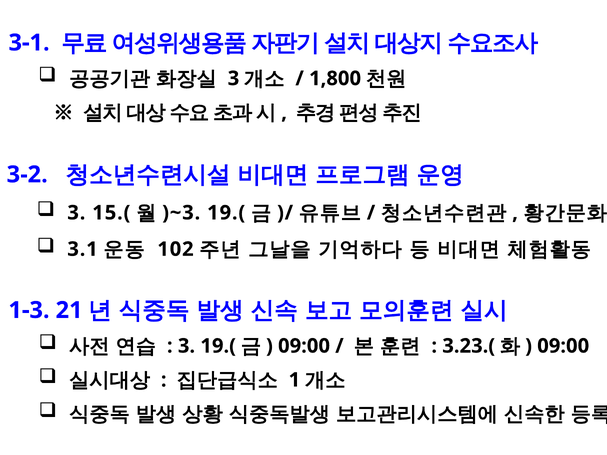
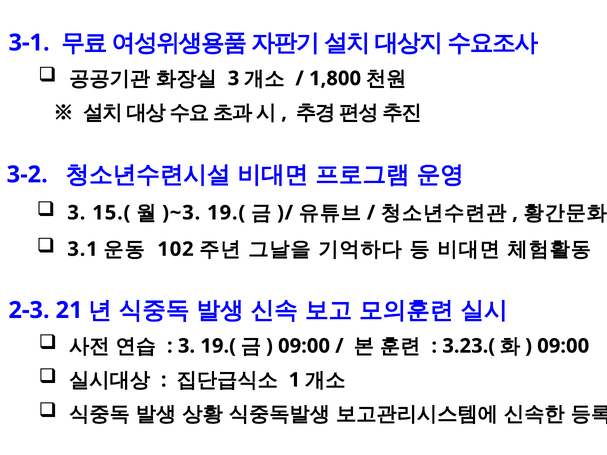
1-3: 1-3 -> 2-3
